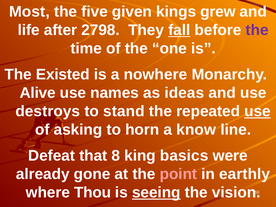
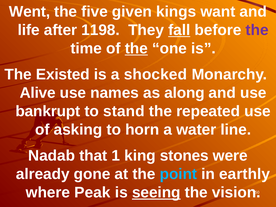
Most: Most -> Went
grew: grew -> want
2798: 2798 -> 1198
the at (136, 48) underline: none -> present
nowhere: nowhere -> shocked
ideas: ideas -> along
destroys: destroys -> bankrupt
use at (257, 111) underline: present -> none
know: know -> water
Defeat: Defeat -> Nadab
8: 8 -> 1
basics: basics -> stones
point colour: pink -> light blue
Thou: Thou -> Peak
